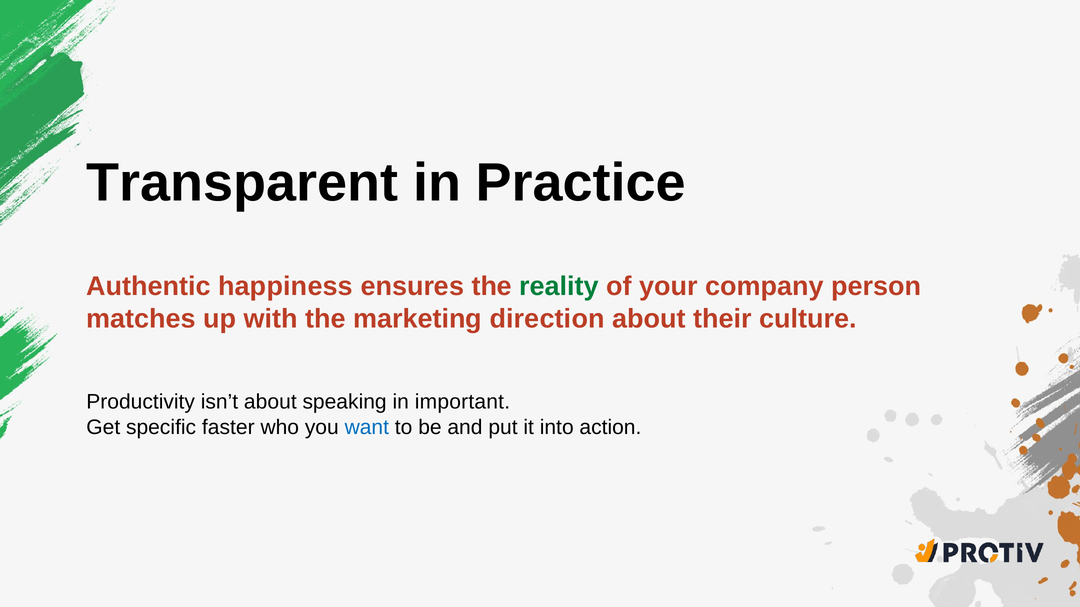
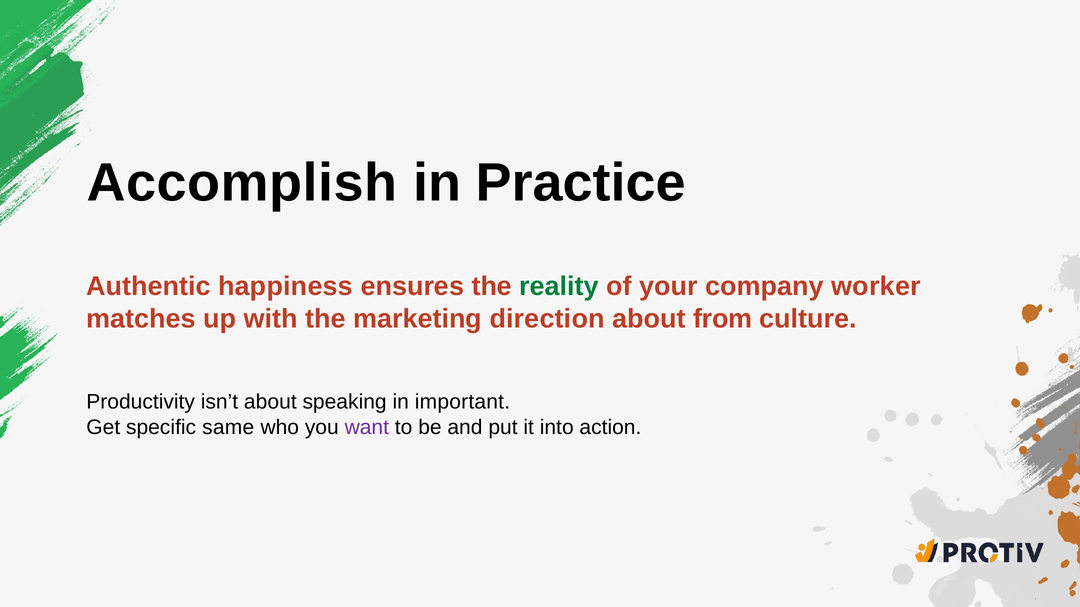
Transparent: Transparent -> Accomplish
person: person -> worker
their: their -> from
faster: faster -> same
want colour: blue -> purple
